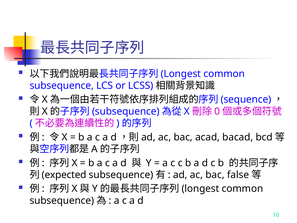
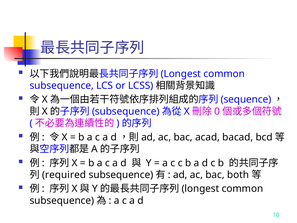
expected: expected -> required
false: false -> both
